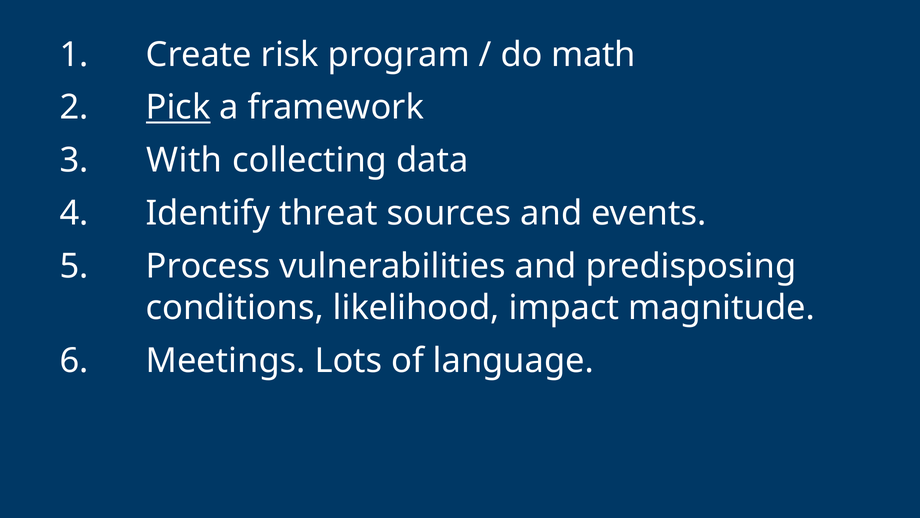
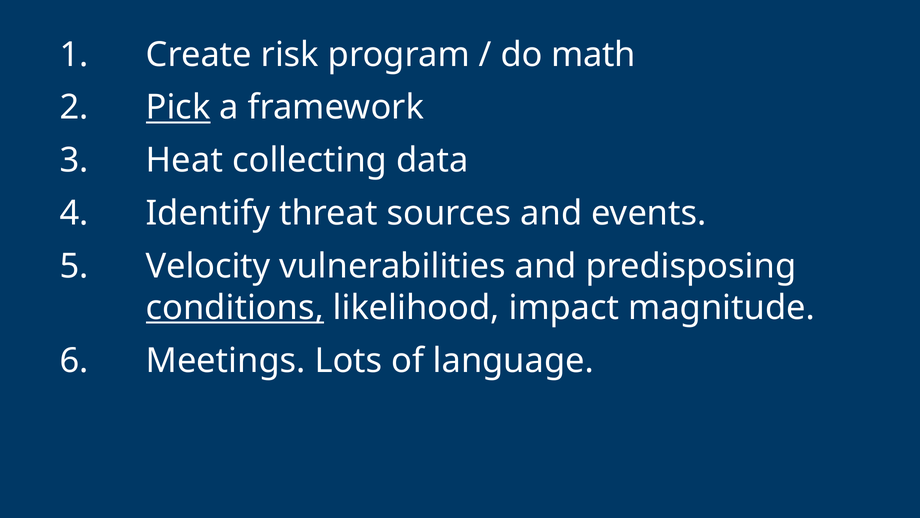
With: With -> Heat
Process: Process -> Velocity
conditions underline: none -> present
